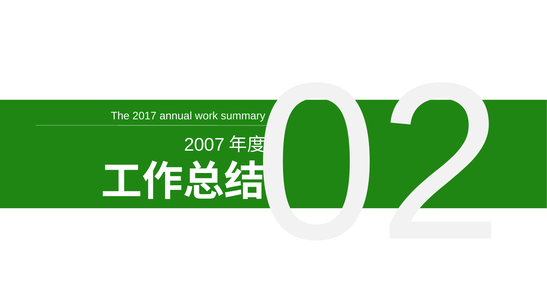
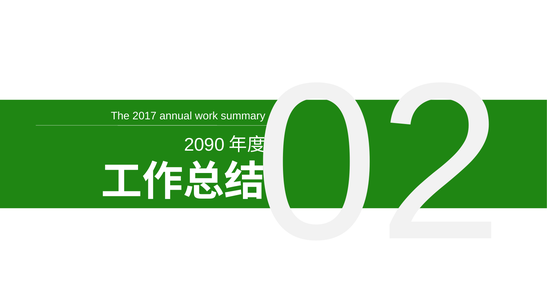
2007: 2007 -> 2090
